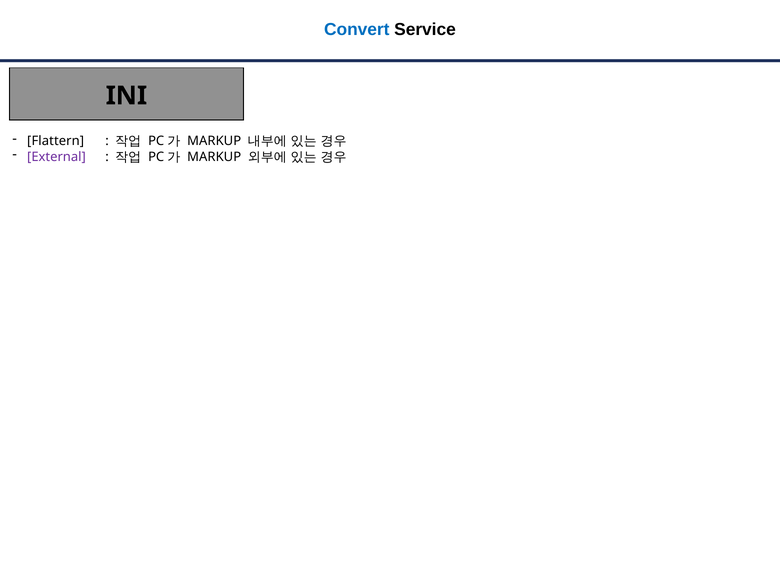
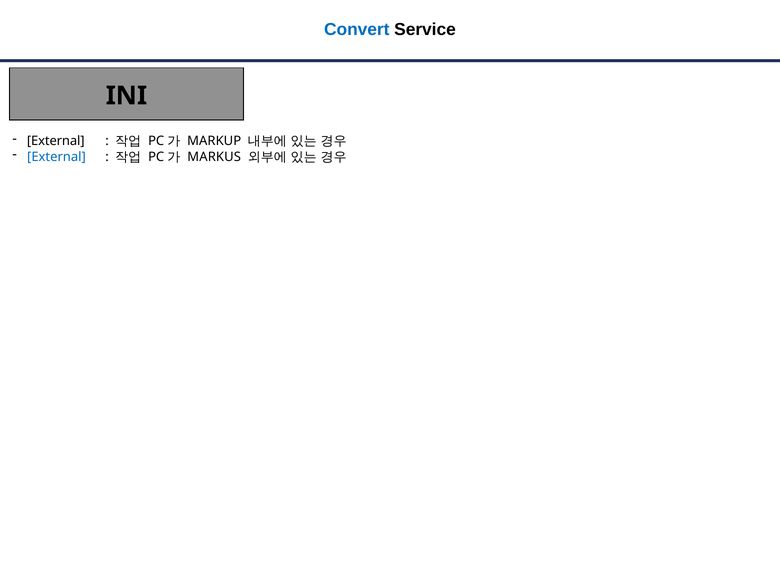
Flattern at (56, 141): Flattern -> External
External at (56, 157) colour: purple -> blue
MARKUP at (214, 157): MARKUP -> MARKUS
